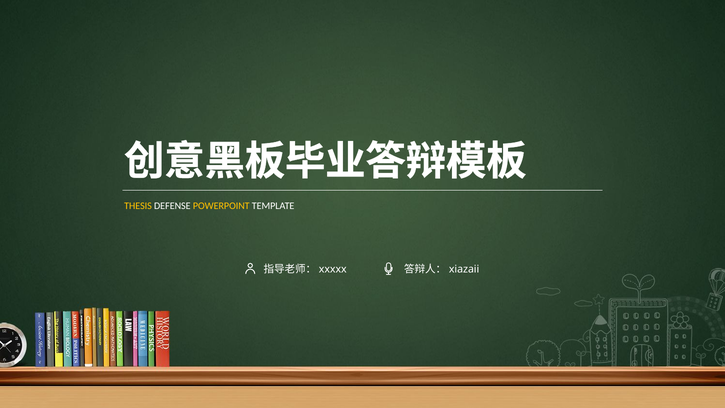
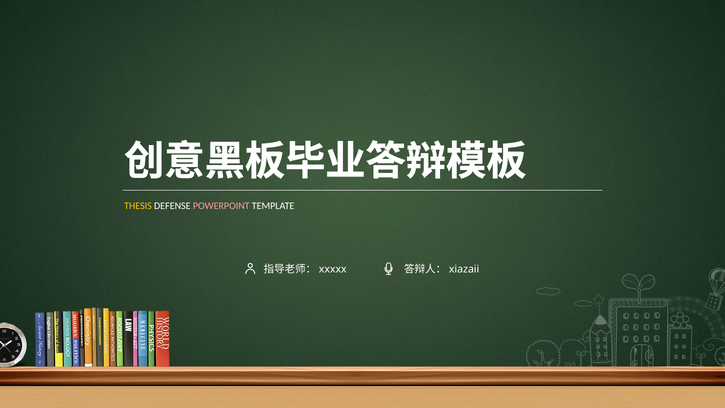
POWERPOINT colour: yellow -> pink
